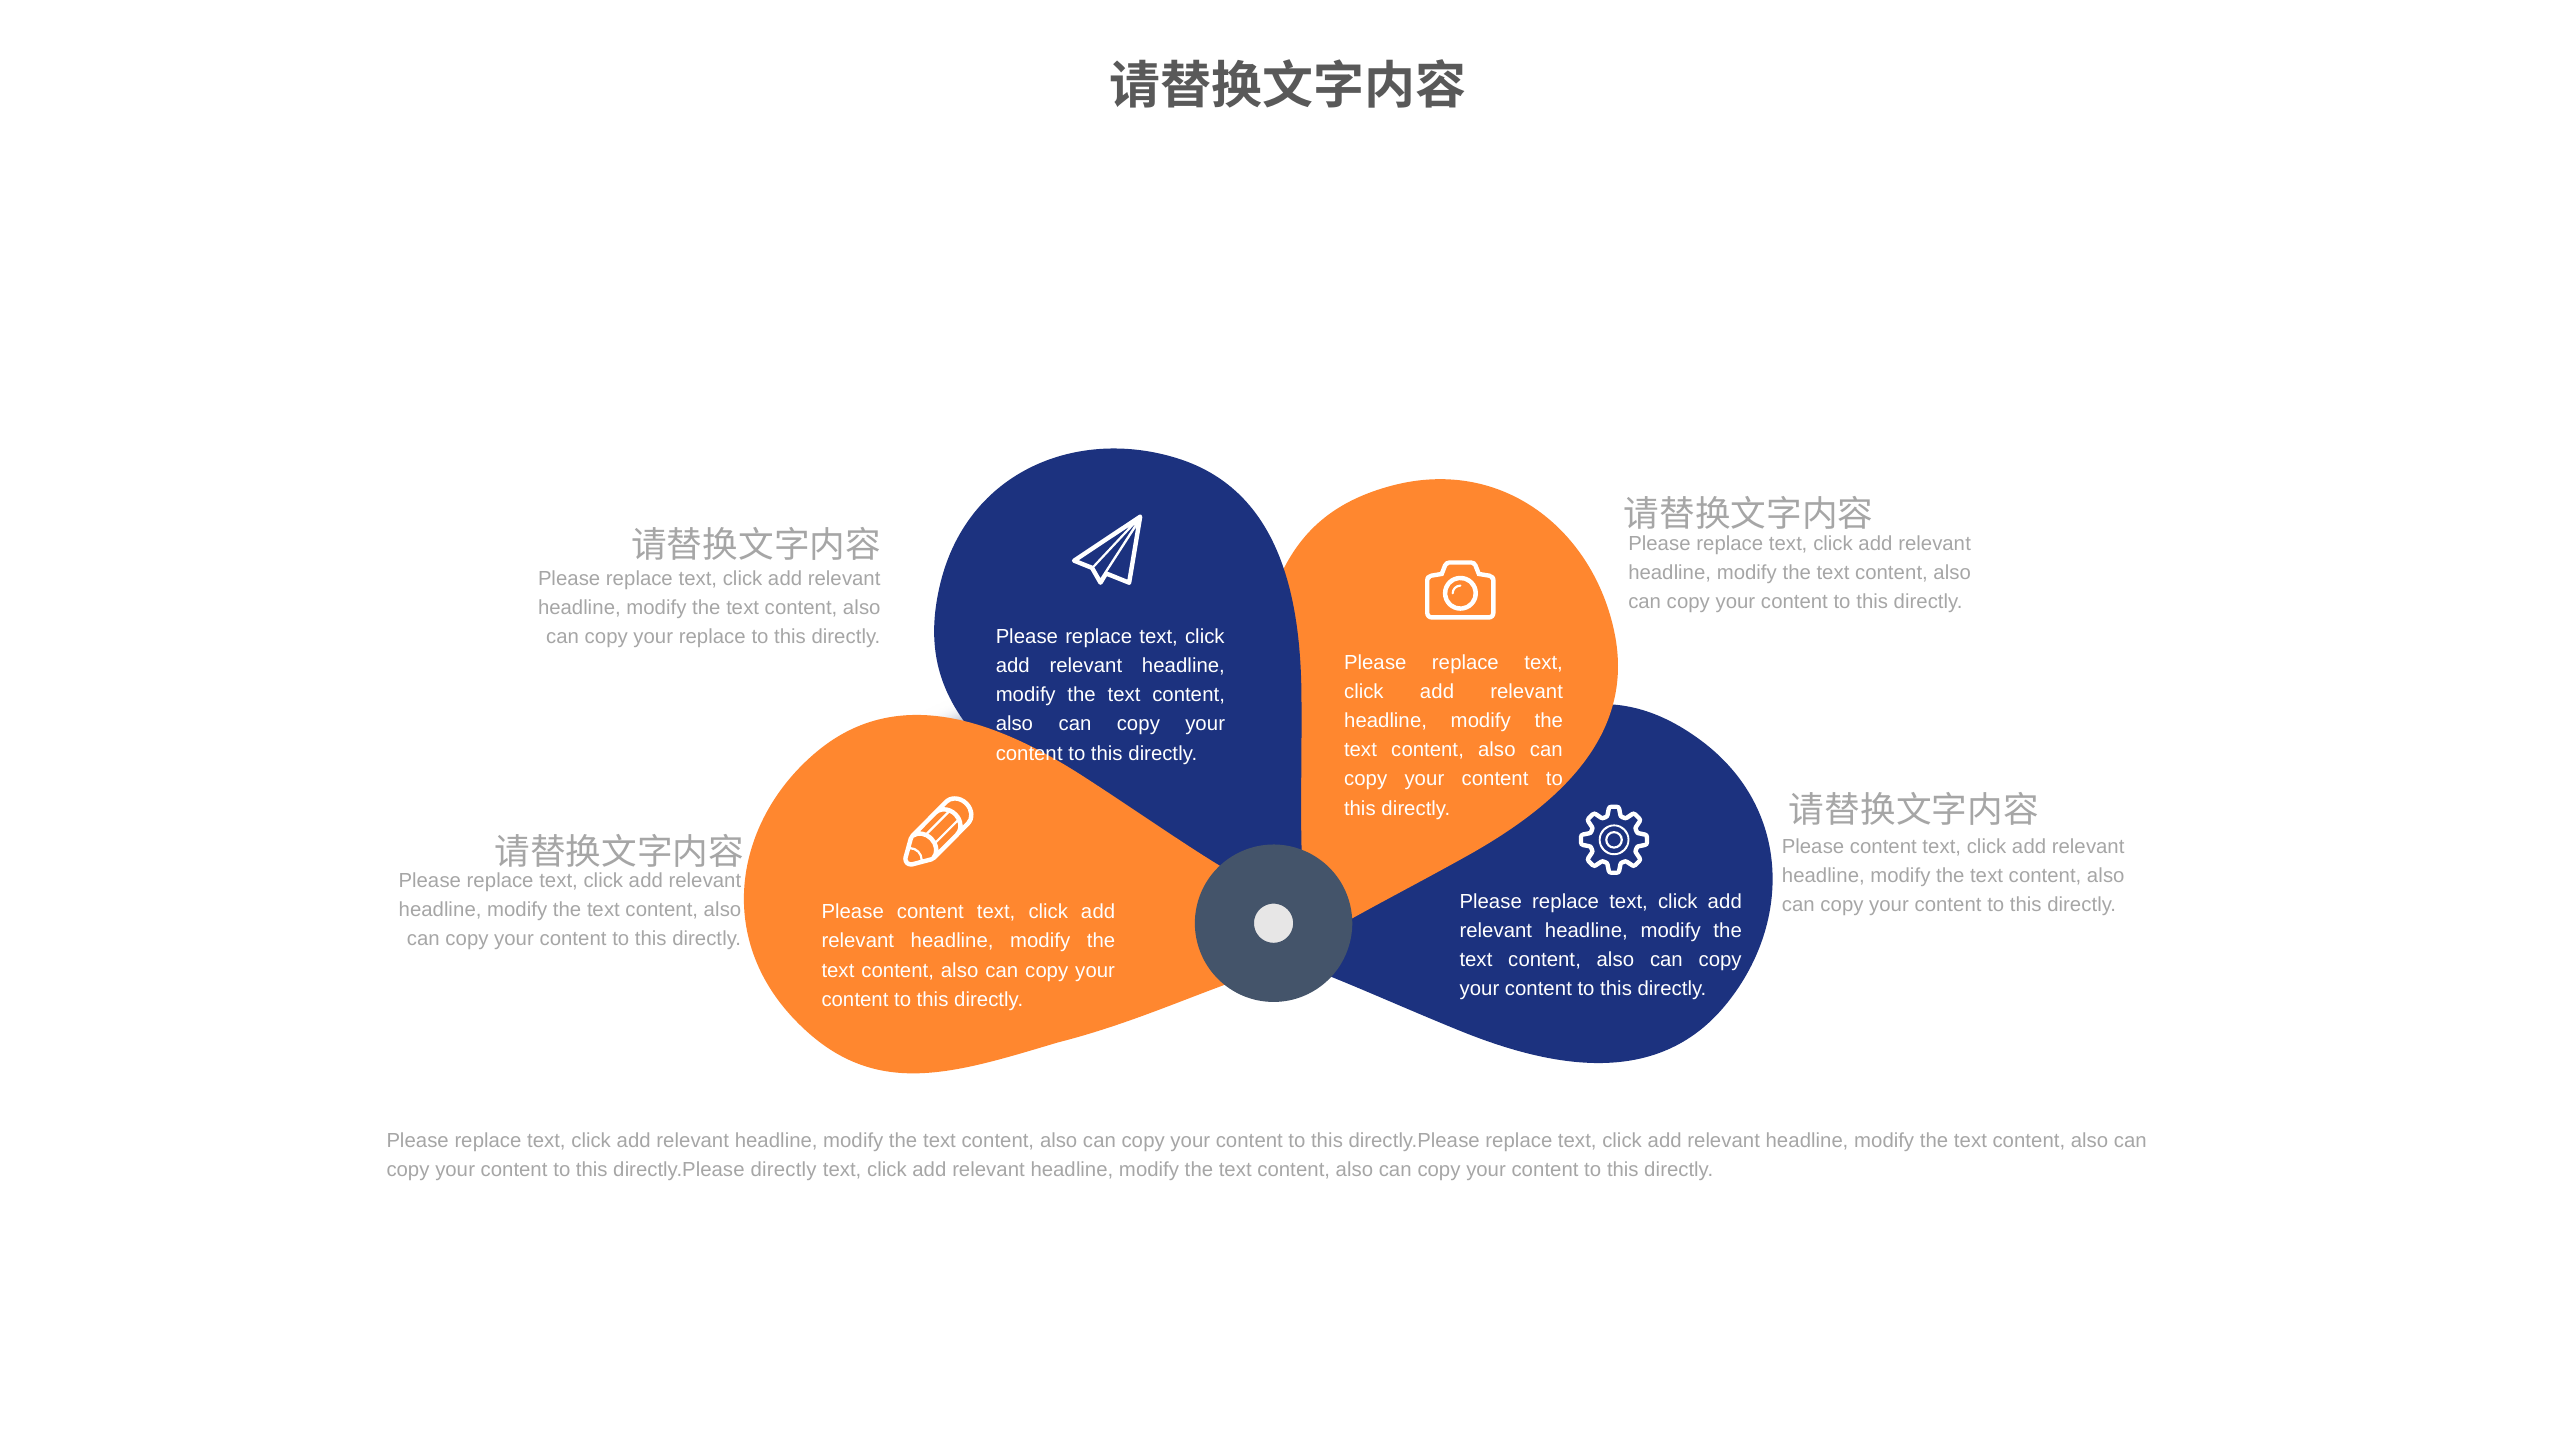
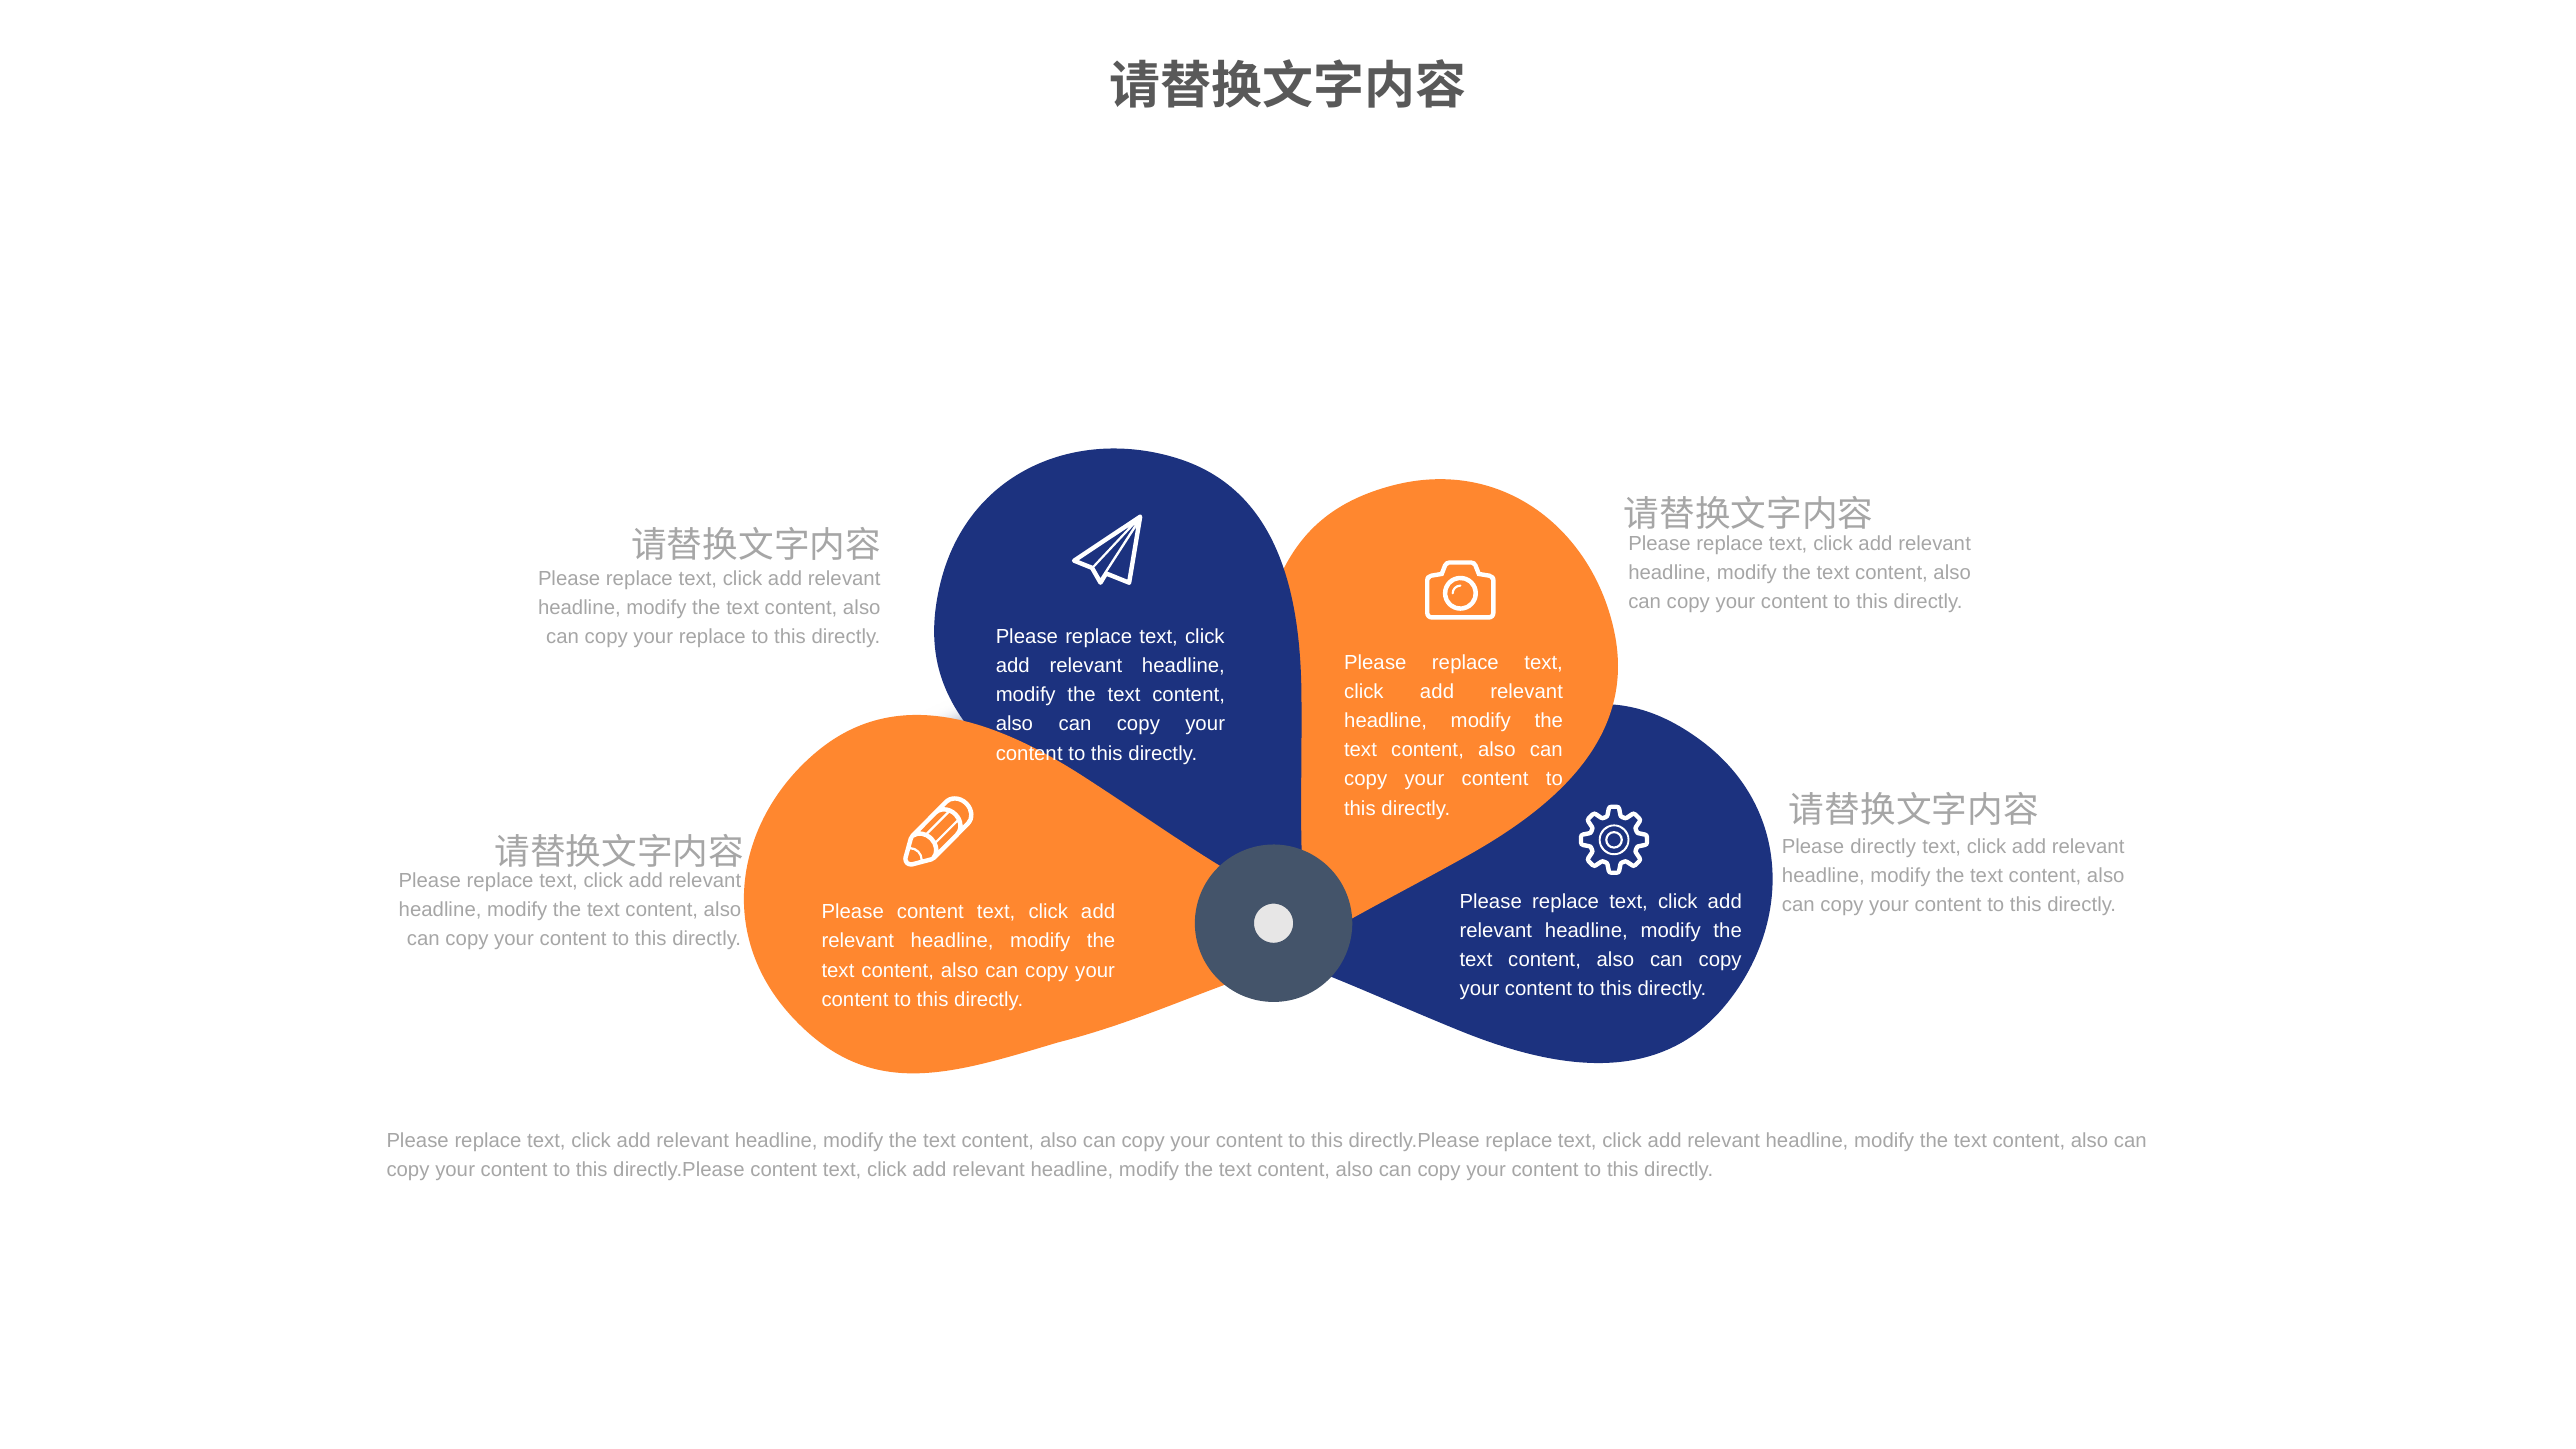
content at (1883, 847): content -> directly
directly.Please directly: directly -> content
